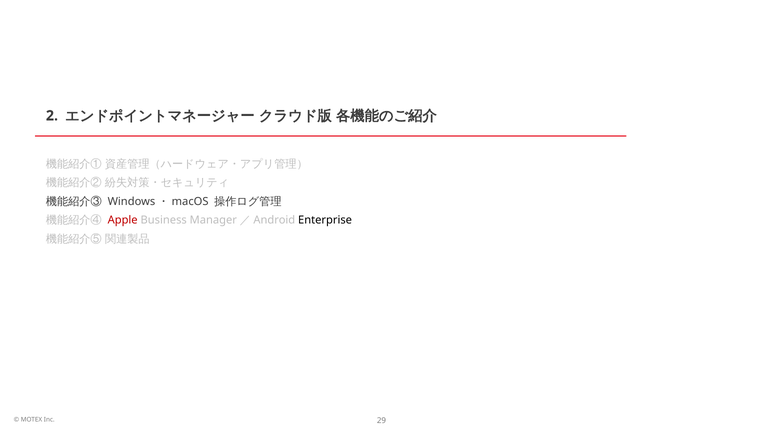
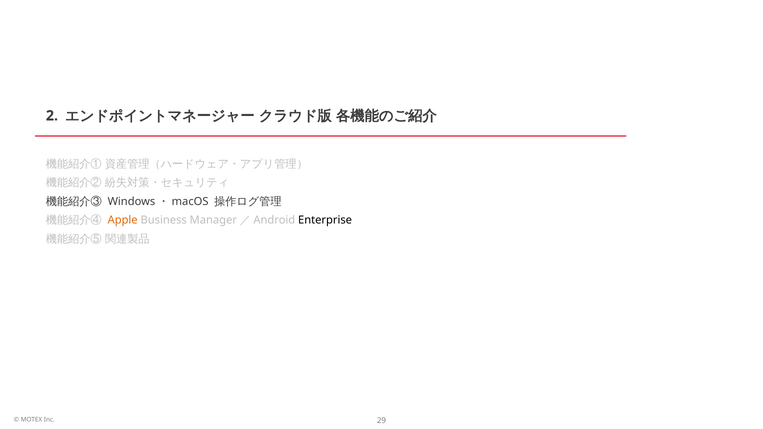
Apple colour: red -> orange
